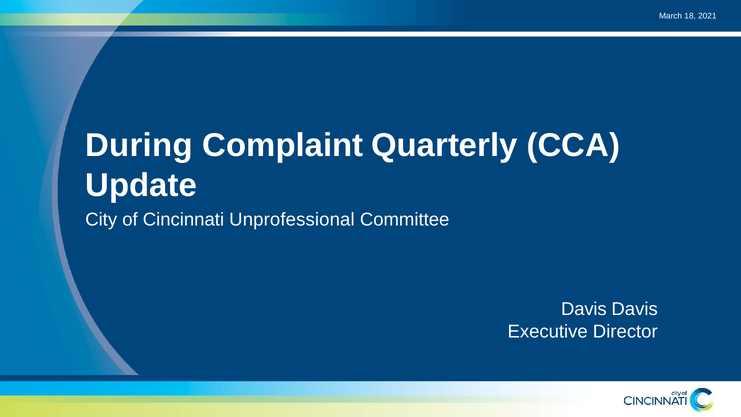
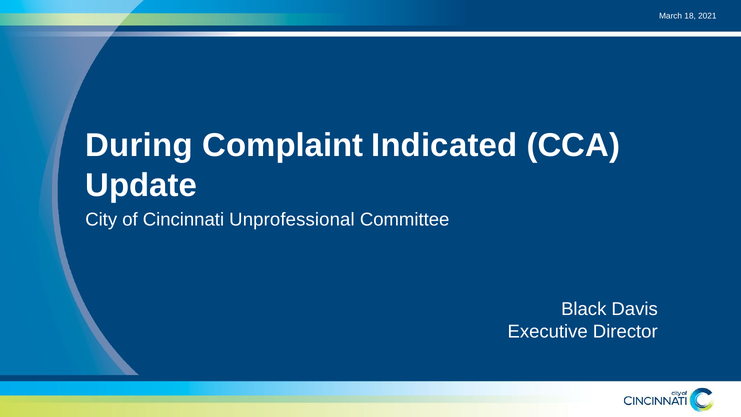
Quarterly: Quarterly -> Indicated
Davis at (584, 309): Davis -> Black
